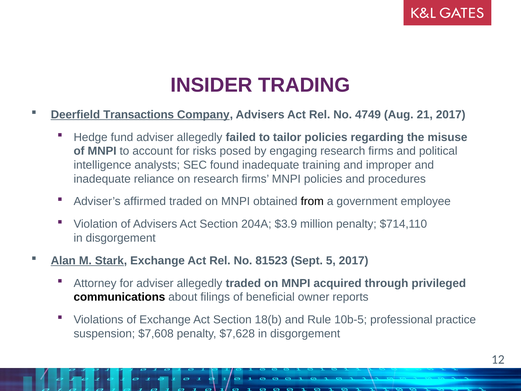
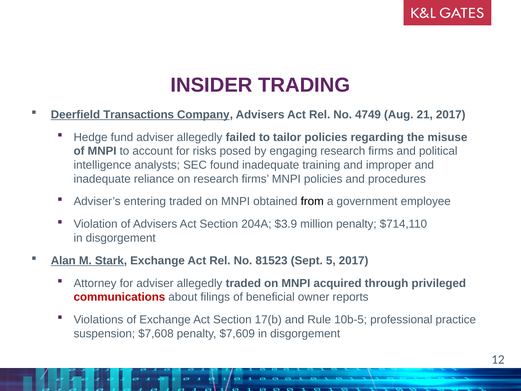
affirmed: affirmed -> entering
communications colour: black -> red
18(b: 18(b -> 17(b
$7,628: $7,628 -> $7,609
